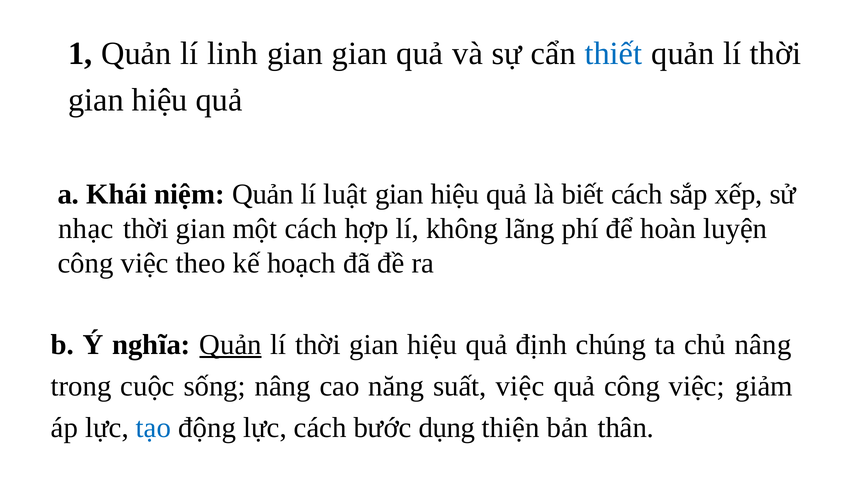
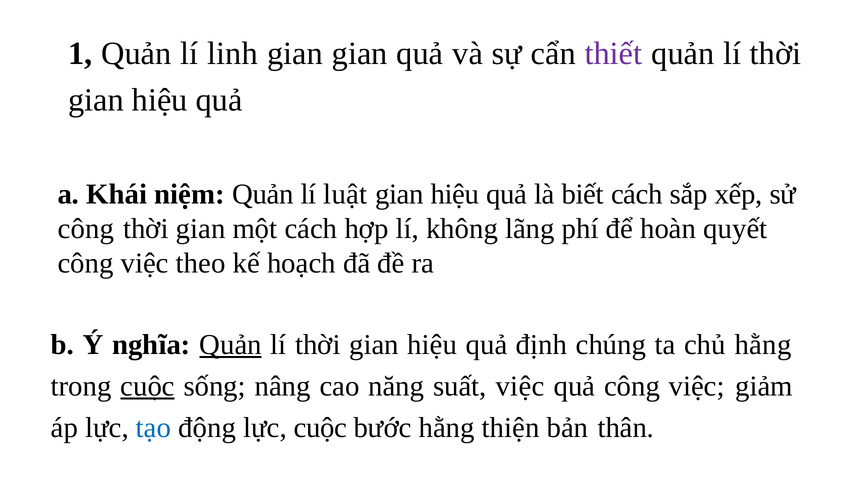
thiết colour: blue -> purple
nhạc at (86, 229): nhạc -> công
luyện: luyện -> quyết
chủ nâng: nâng -> hằng
cuộc at (148, 386) underline: none -> present
lực cách: cách -> cuộc
bước dụng: dụng -> hằng
